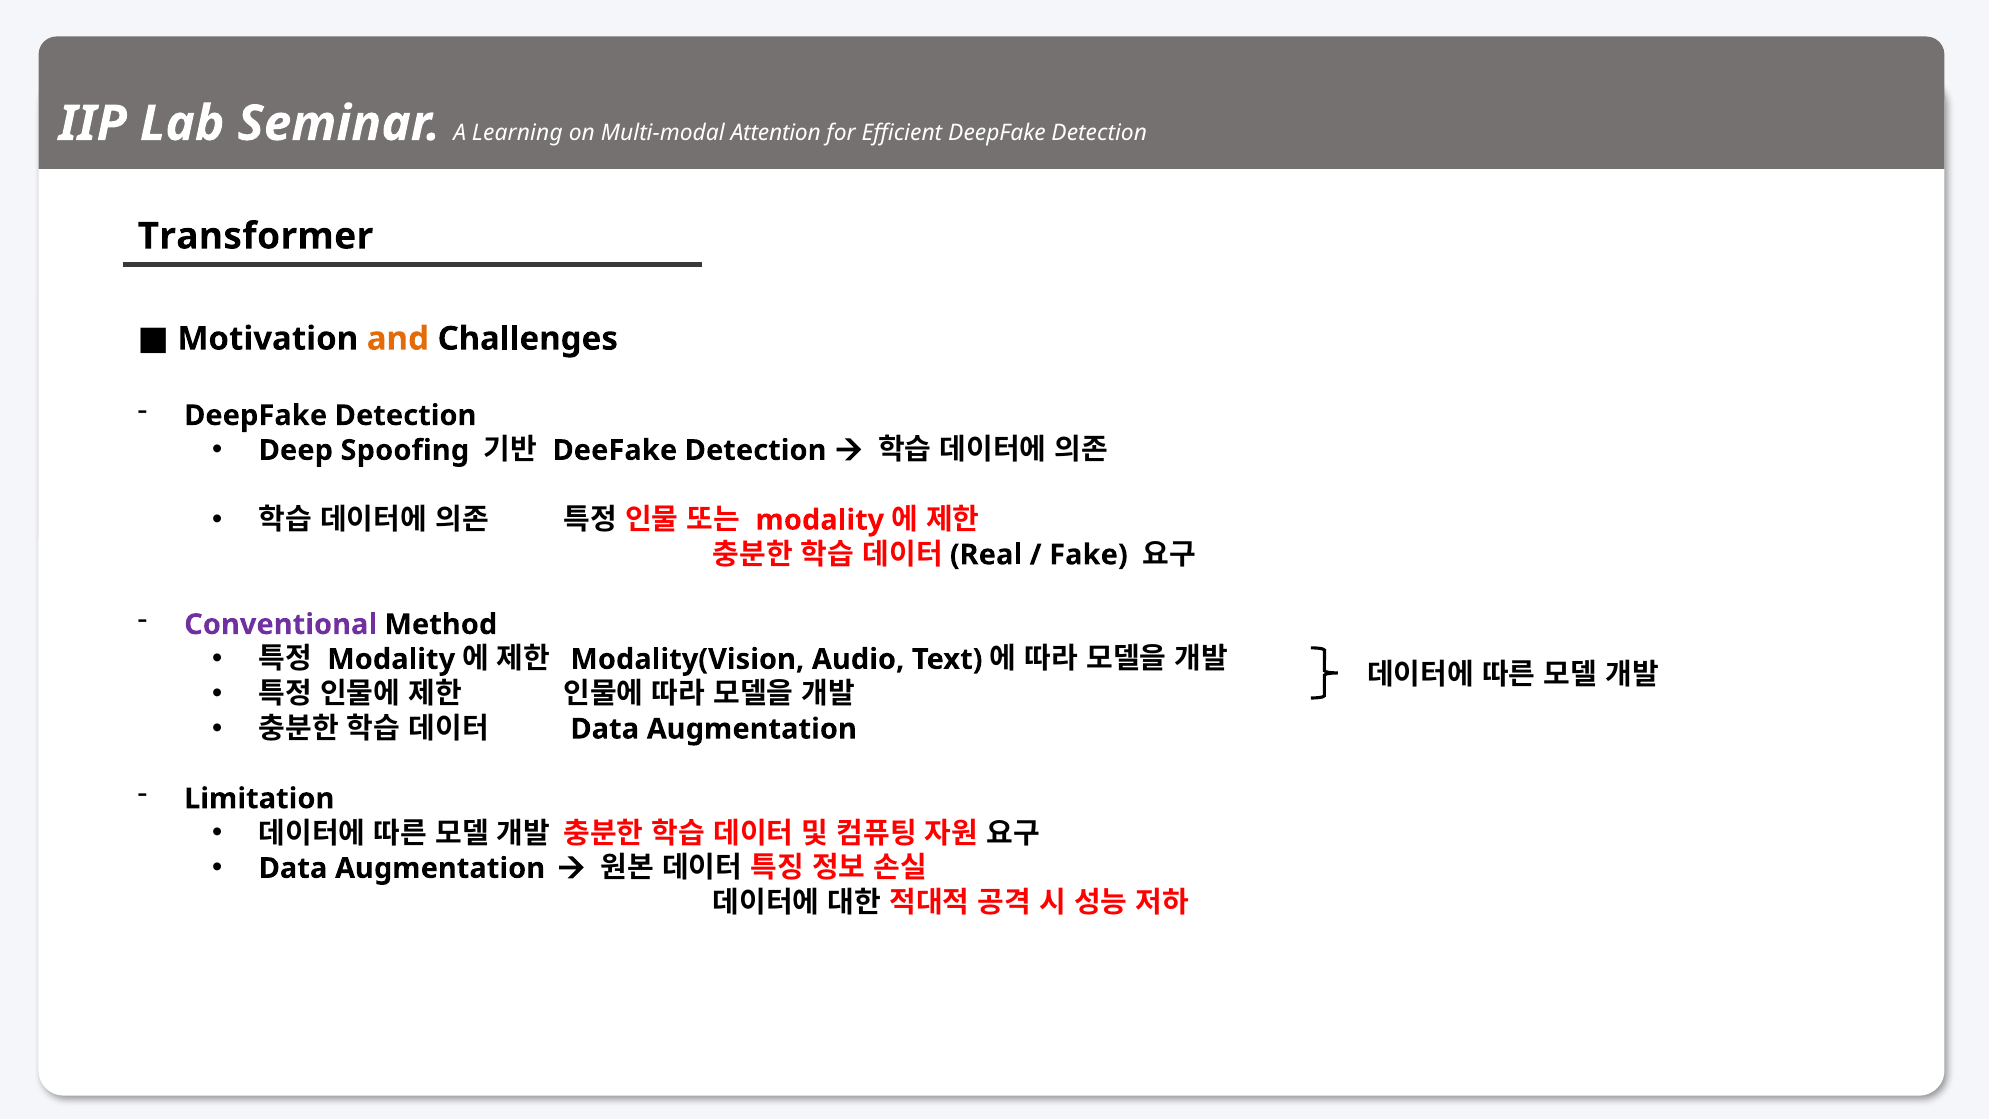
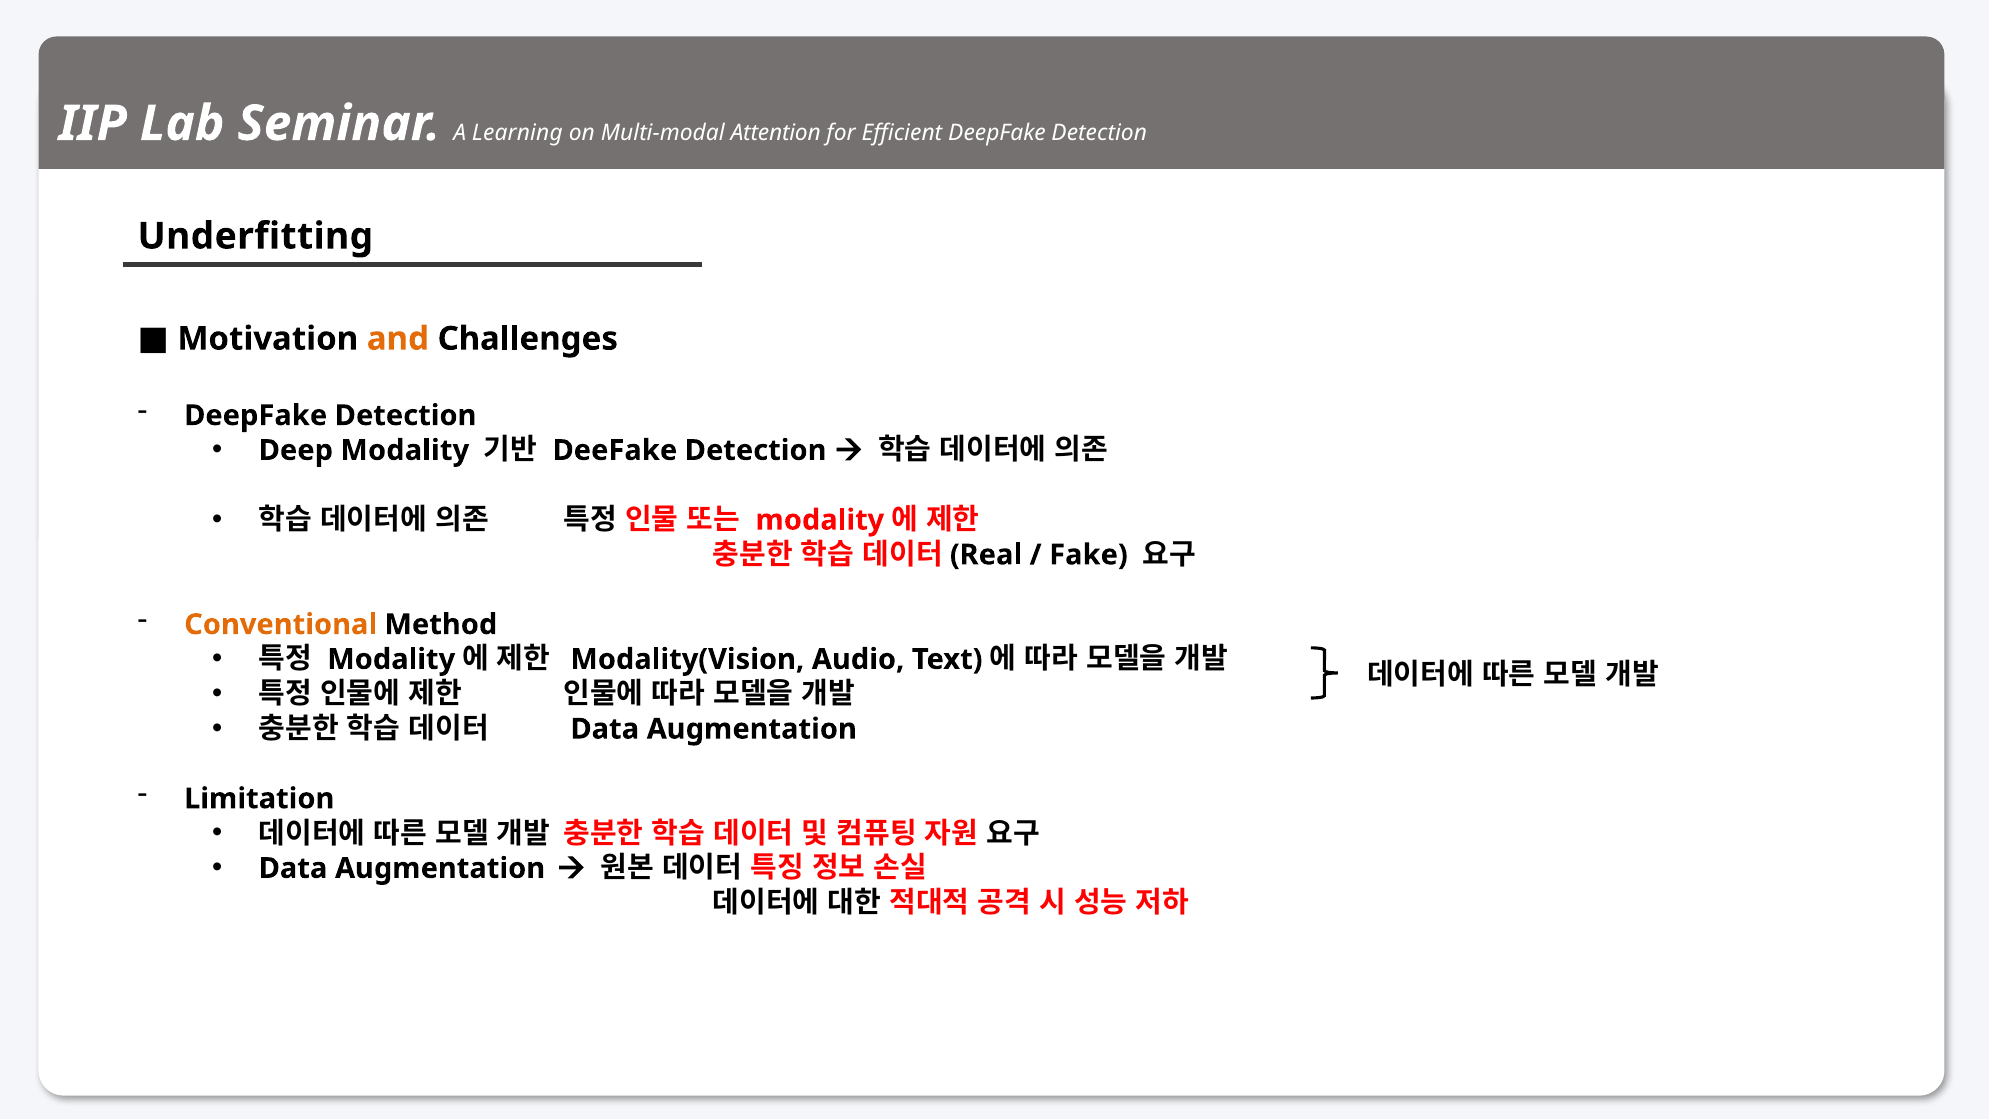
Transformer: Transformer -> Underfitting
Deep Spoofing: Spoofing -> Modality
Conventional colour: purple -> orange
